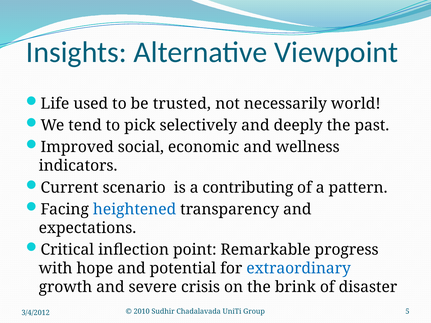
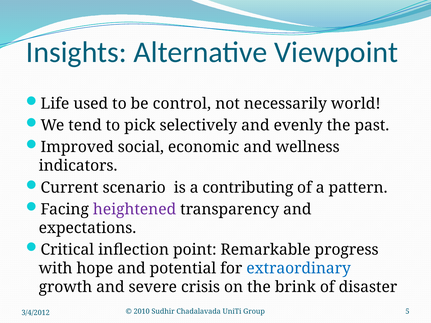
trusted: trusted -> control
deeply: deeply -> evenly
heightened colour: blue -> purple
